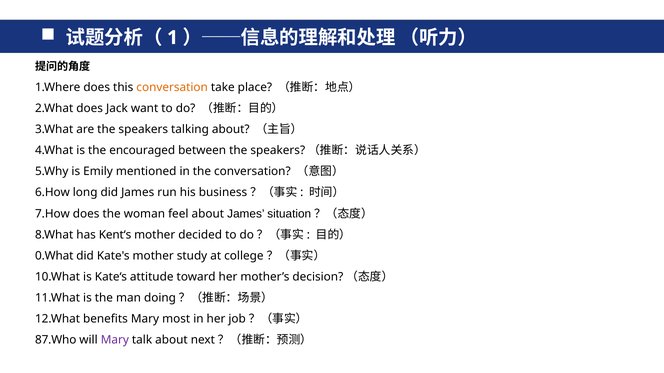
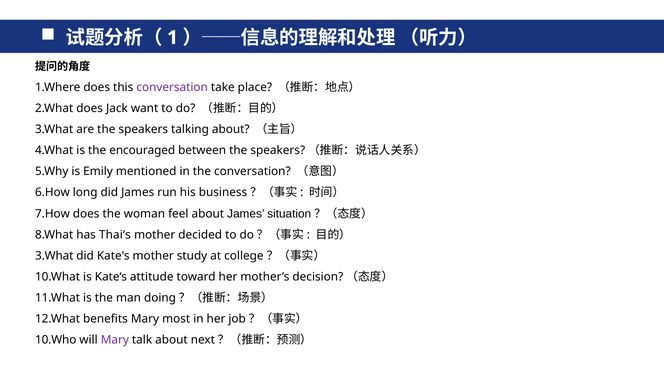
conversation at (172, 87) colour: orange -> purple
Kent‘s: Kent‘s -> Thai‘s
0.What at (54, 256): 0.What -> 3.What
87.Who: 87.Who -> 10.Who
